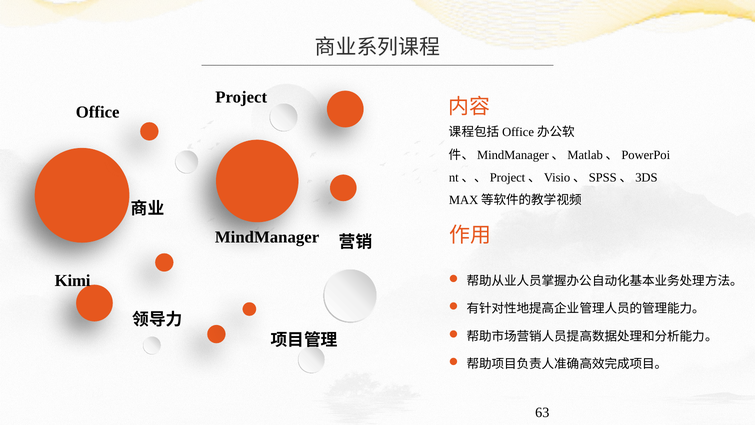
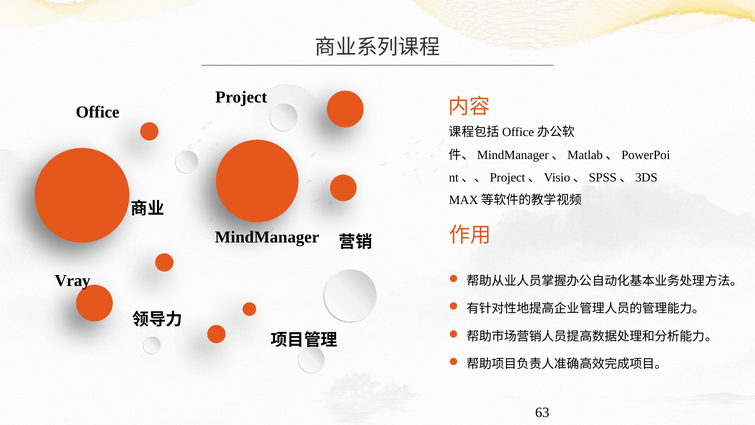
Kimi: Kimi -> Vray
